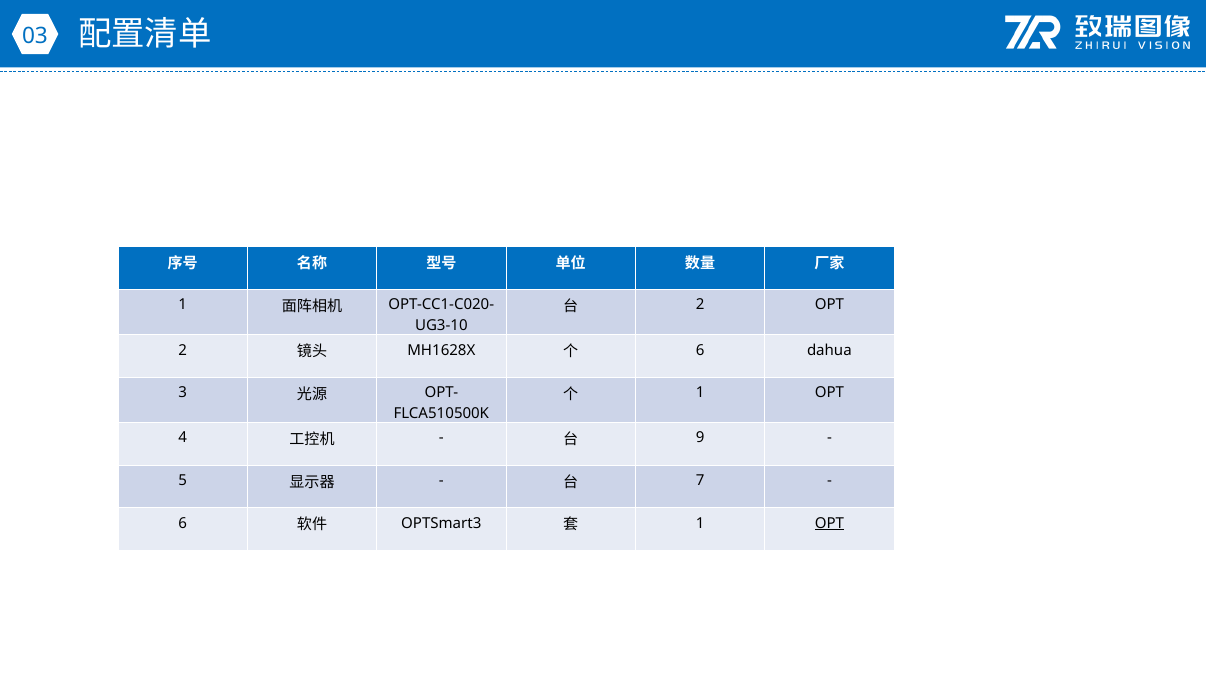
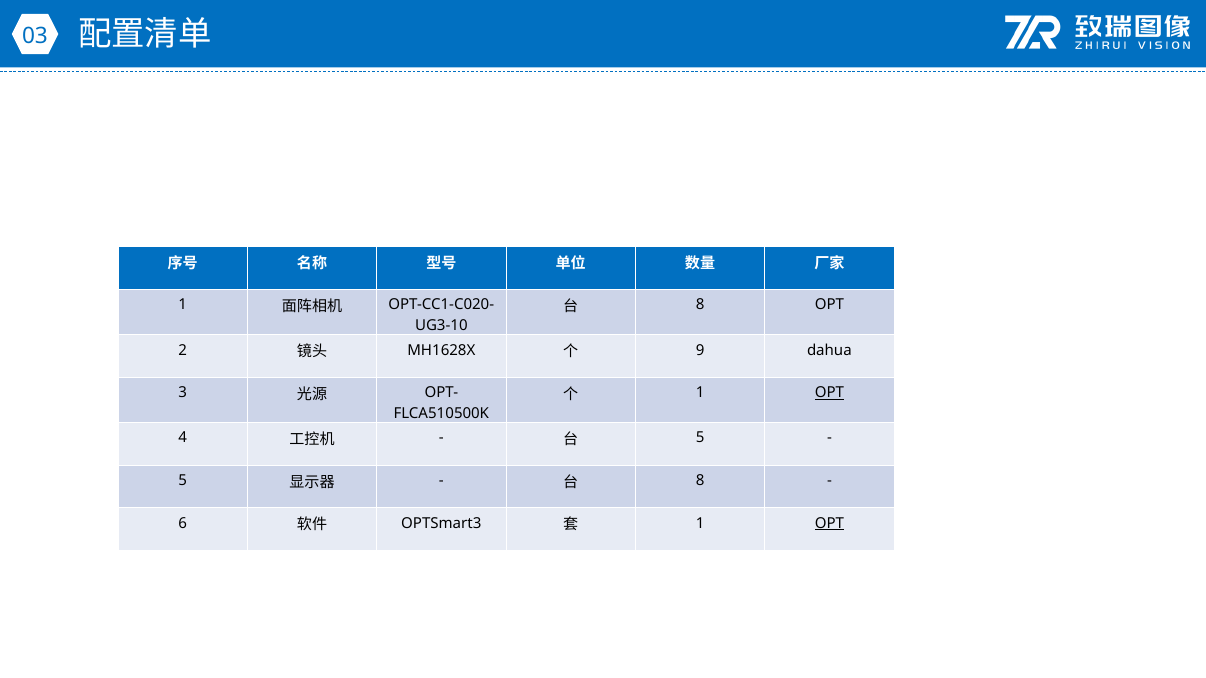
2 at (700, 305): 2 -> 8
6 at (700, 350): 6 -> 9
OPT at (829, 393) underline: none -> present
9 at (700, 438): 9 -> 5
7 at (700, 481): 7 -> 8
